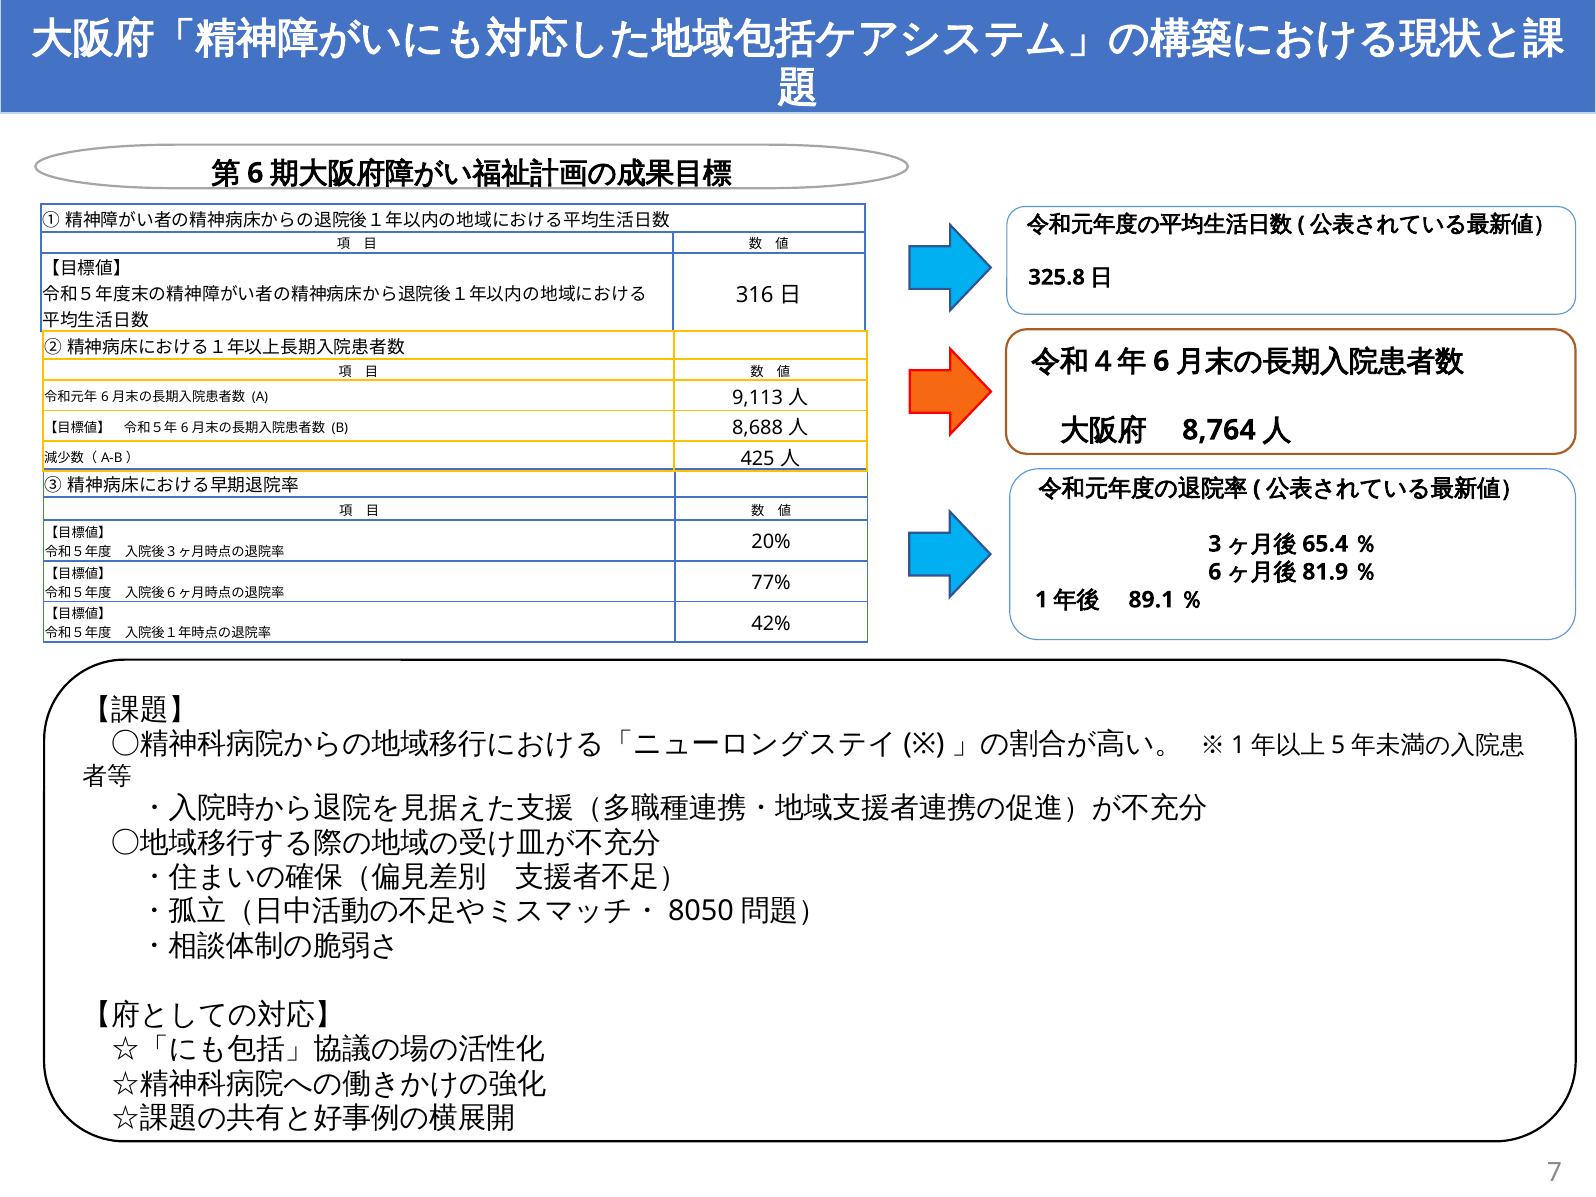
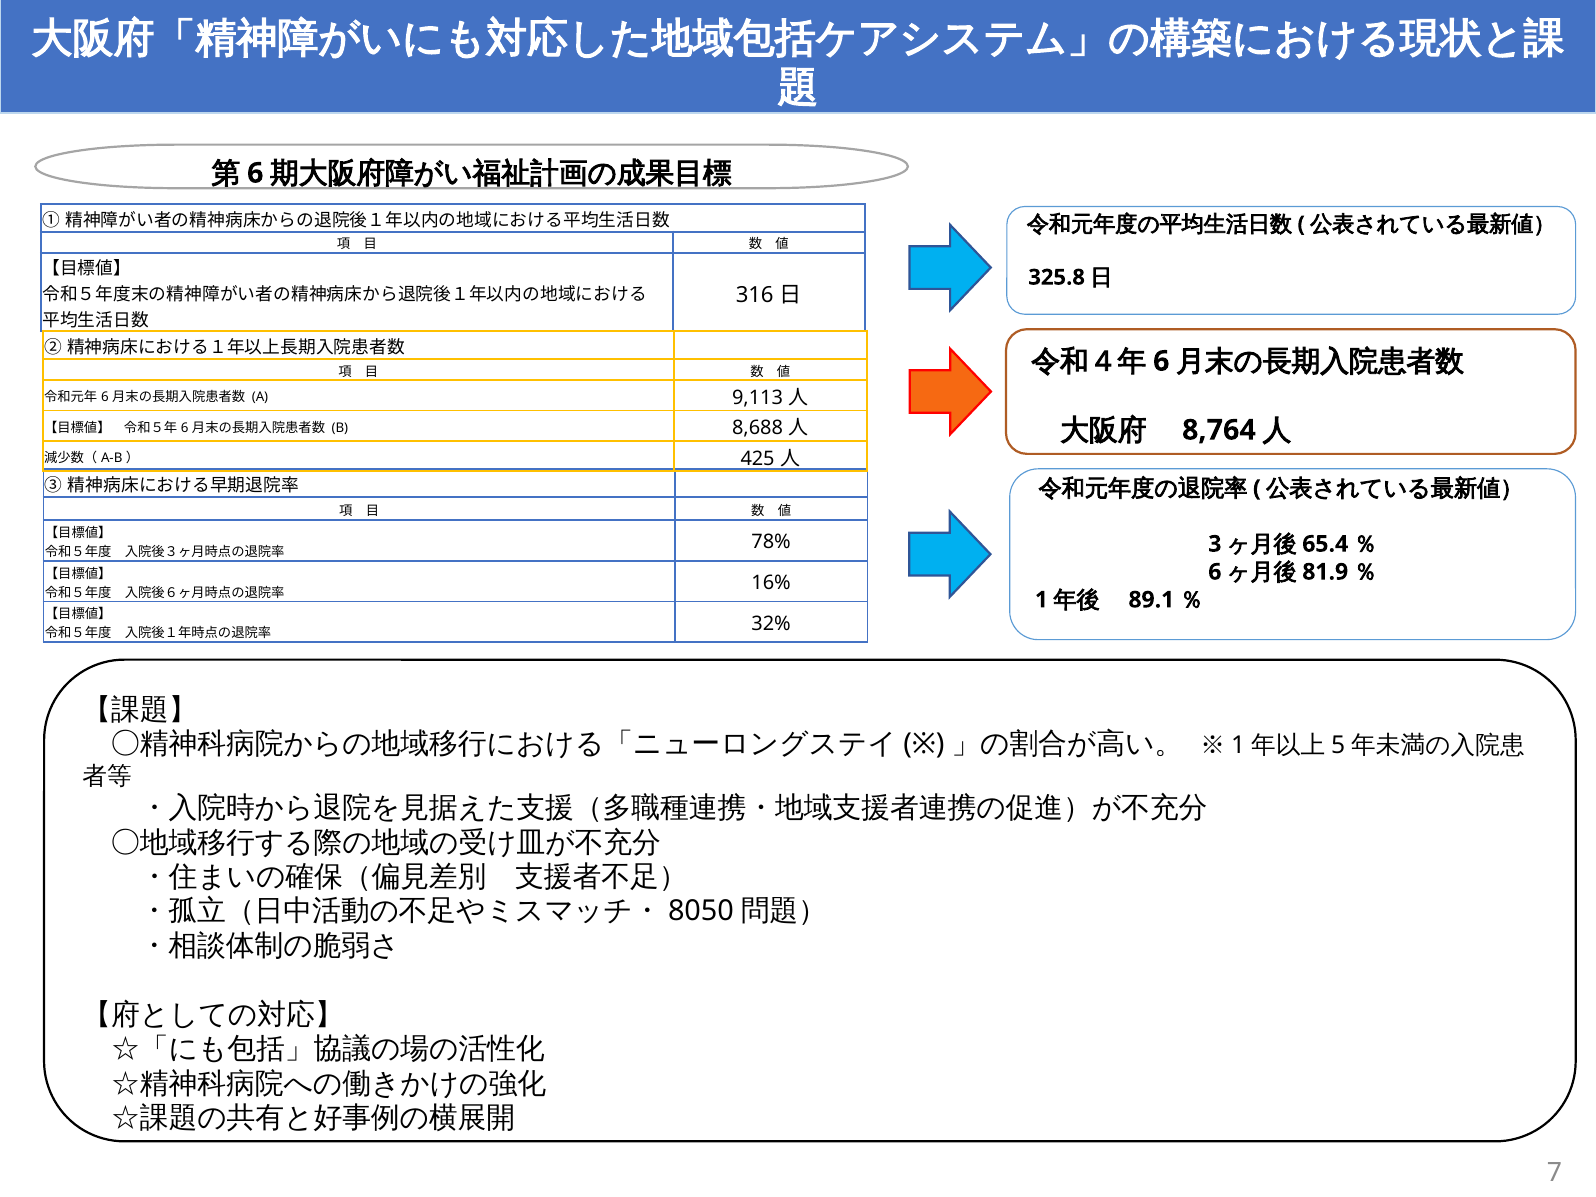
20%: 20% -> 78%
77%: 77% -> 16%
42%: 42% -> 32%
